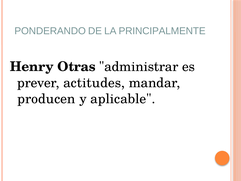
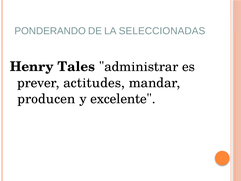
PRINCIPALMENTE: PRINCIPALMENTE -> SELECCIONADAS
Otras: Otras -> Tales
aplicable: aplicable -> excelente
